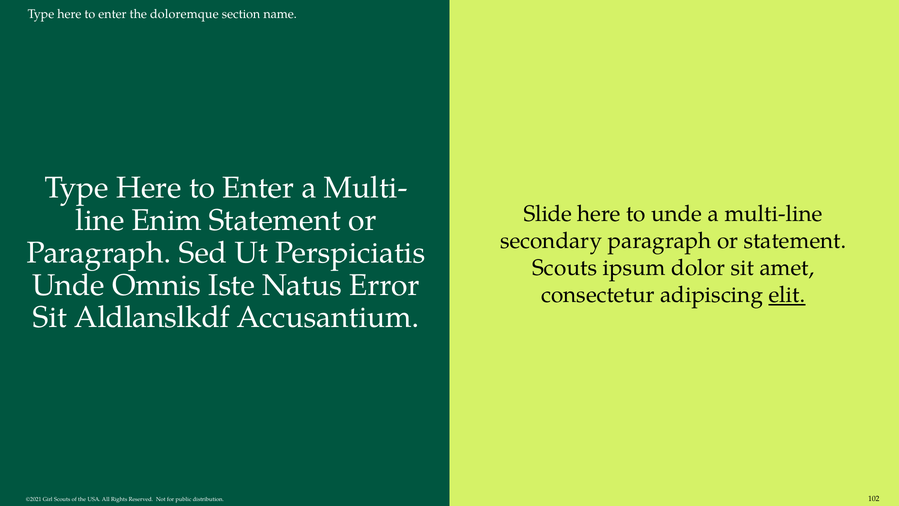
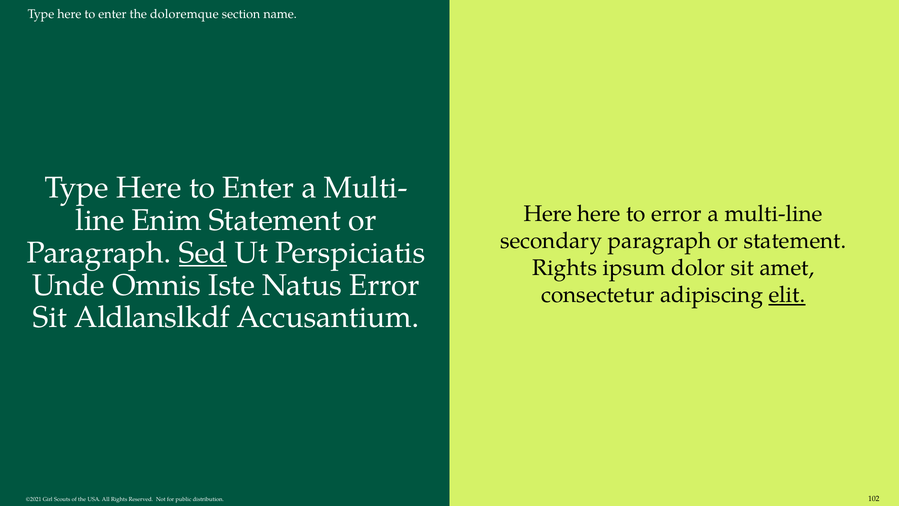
Slide at (548, 214): Slide -> Here
to unde: unde -> error
Sed underline: none -> present
Scouts at (565, 268): Scouts -> Rights
